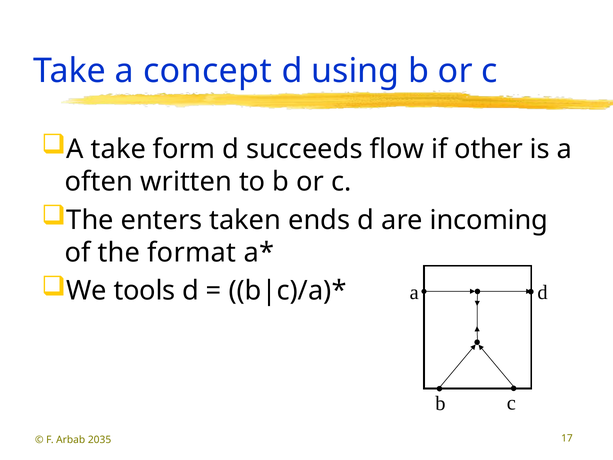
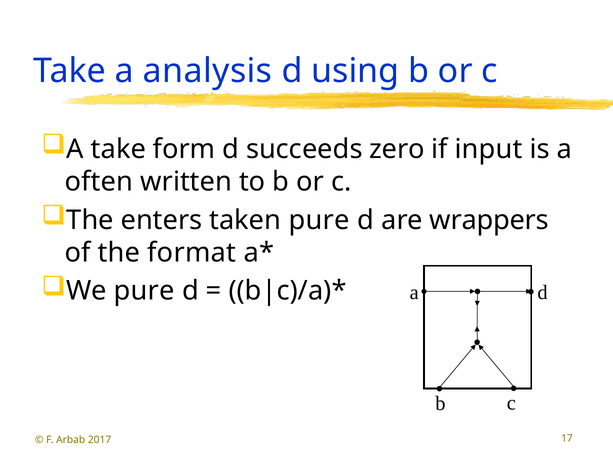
concept: concept -> analysis
flow: flow -> zero
other: other -> input
taken ends: ends -> pure
incoming: incoming -> wrappers
We tools: tools -> pure
2035: 2035 -> 2017
